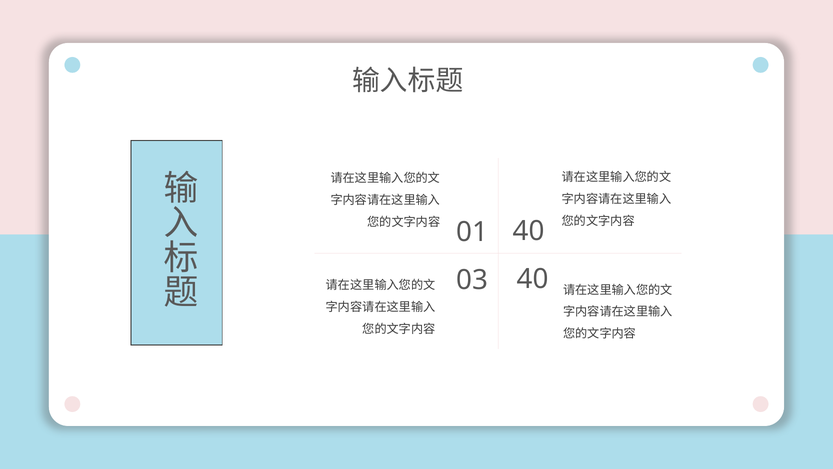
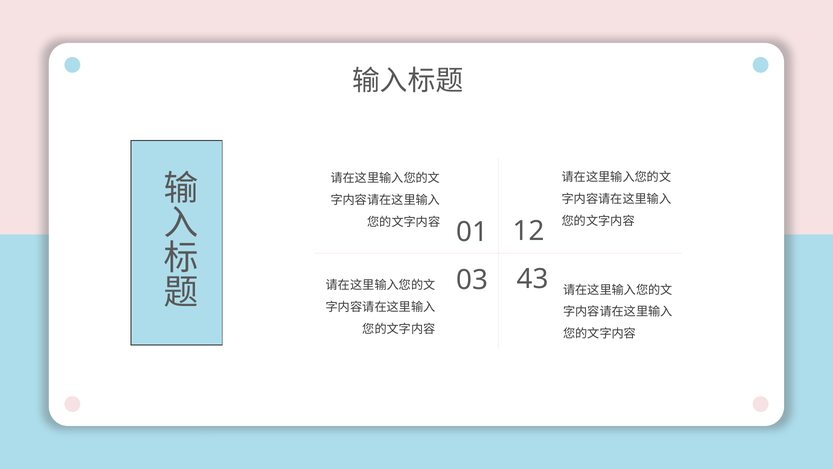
01 40: 40 -> 12
03 40: 40 -> 43
